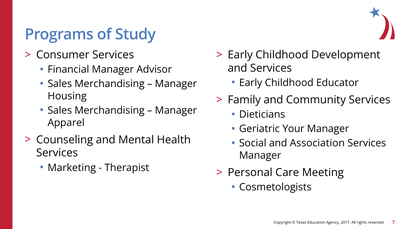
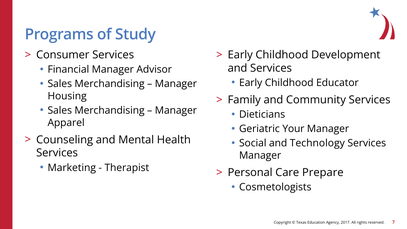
Association: Association -> Technology
Meeting: Meeting -> Prepare
